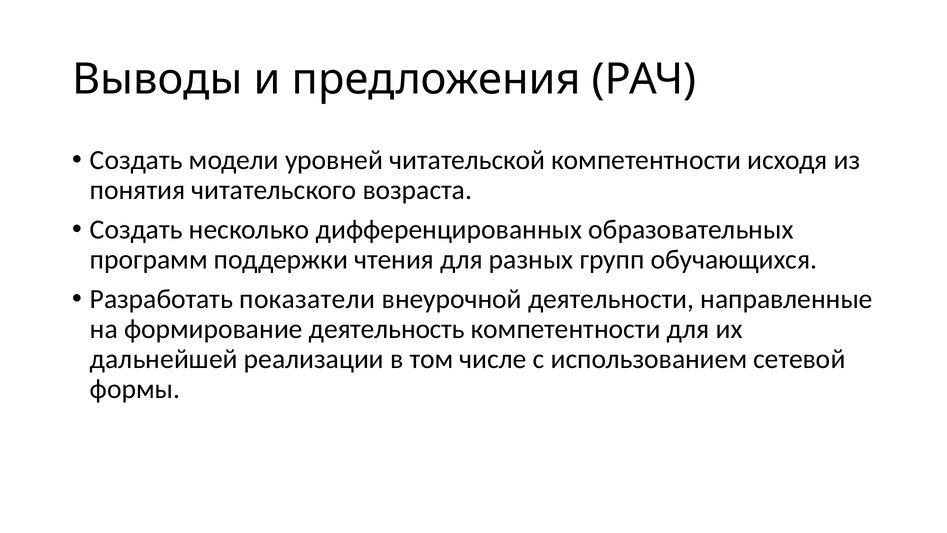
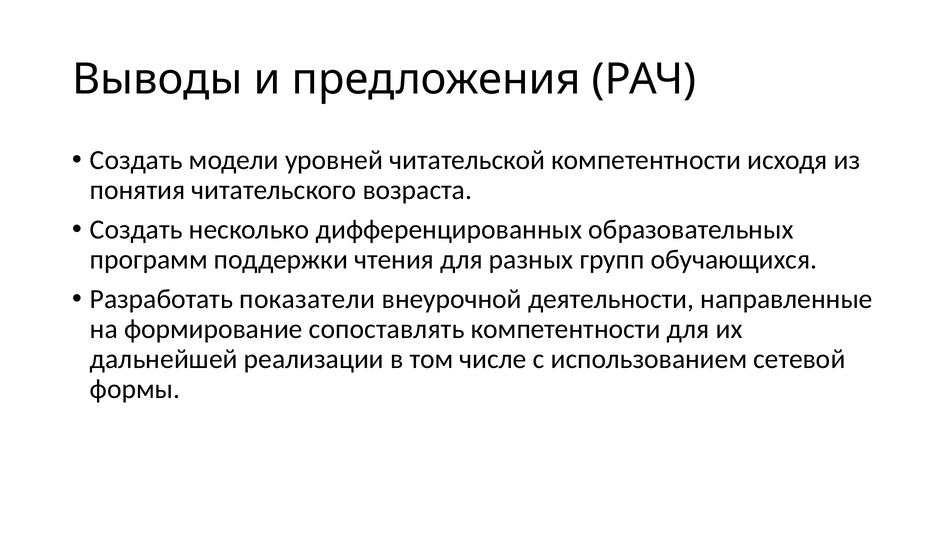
деятельность: деятельность -> сопоставлять
